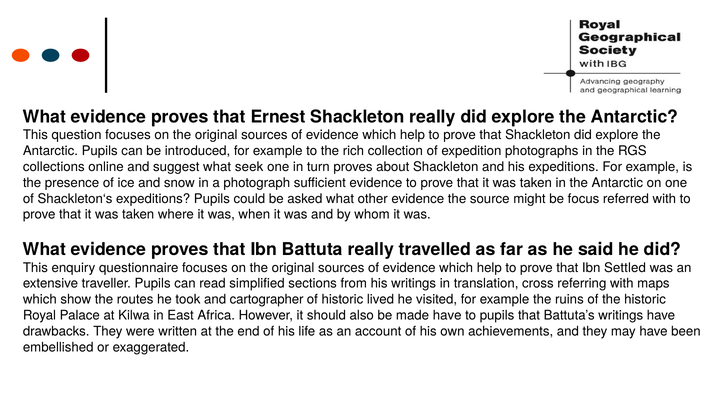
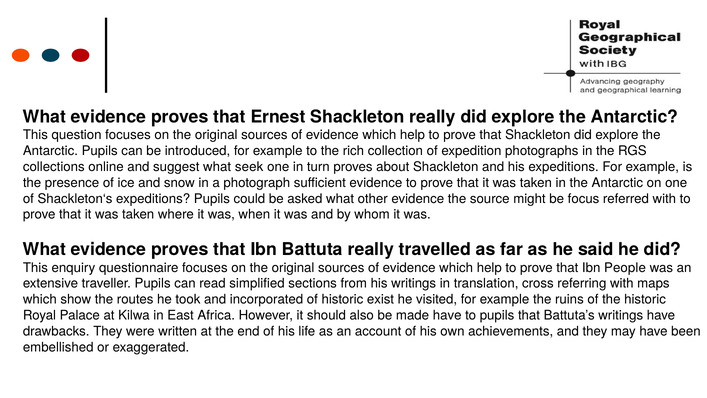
Settled: Settled -> People
cartographer: cartographer -> incorporated
lived: lived -> exist
